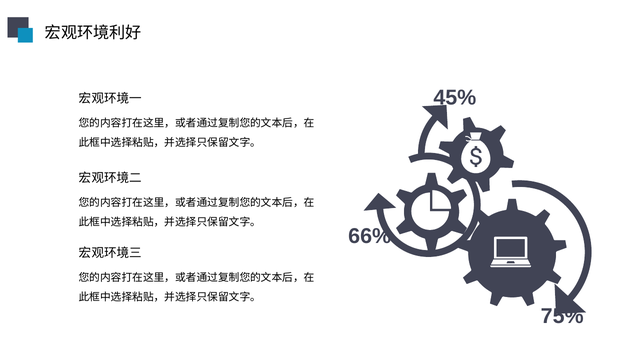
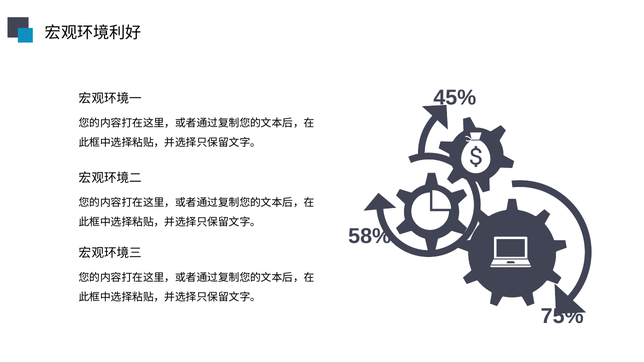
66%: 66% -> 58%
